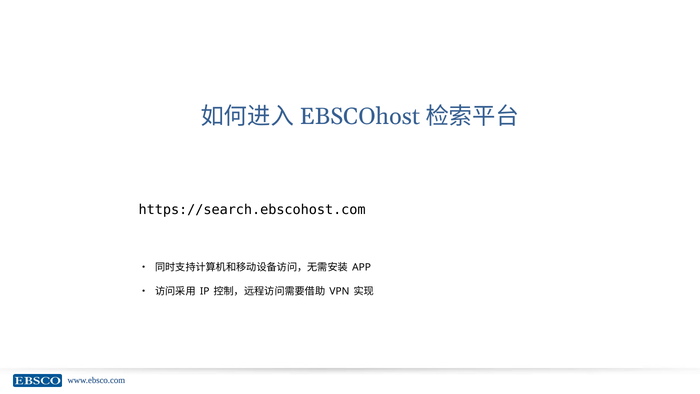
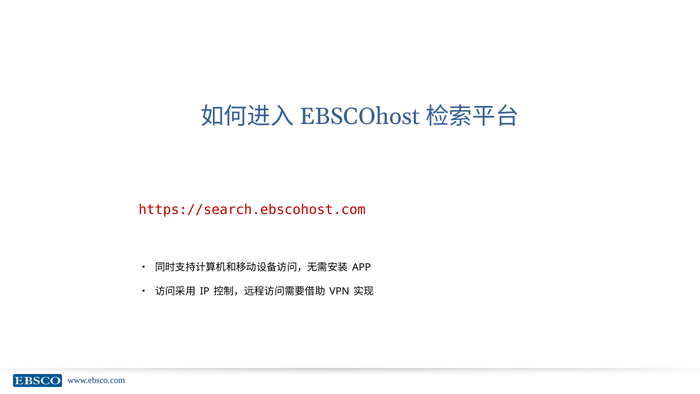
https://search.ebscohost.com colour: black -> red
